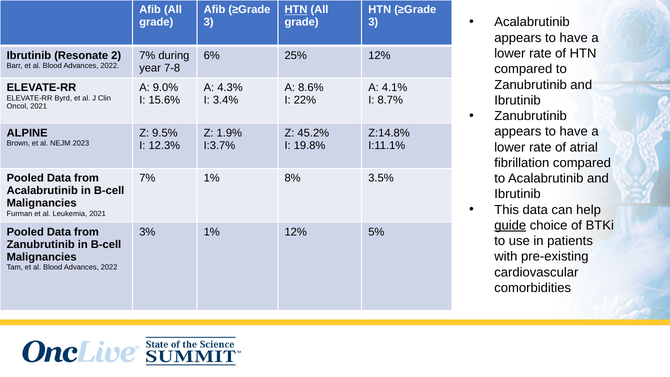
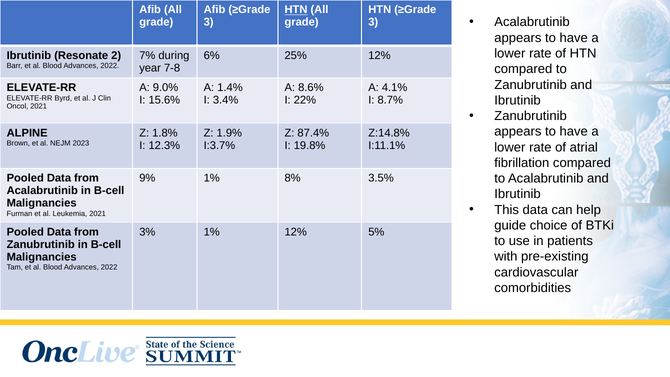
4.3%: 4.3% -> 1.4%
9.5%: 9.5% -> 1.8%
45.2%: 45.2% -> 87.4%
7% at (147, 178): 7% -> 9%
guide underline: present -> none
